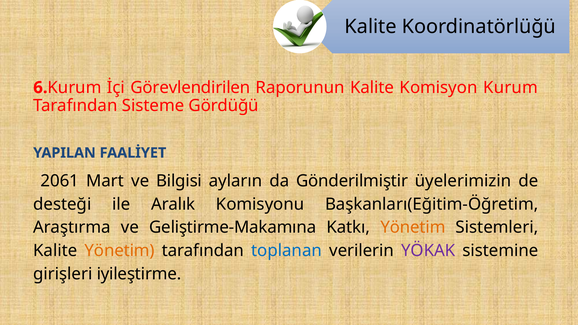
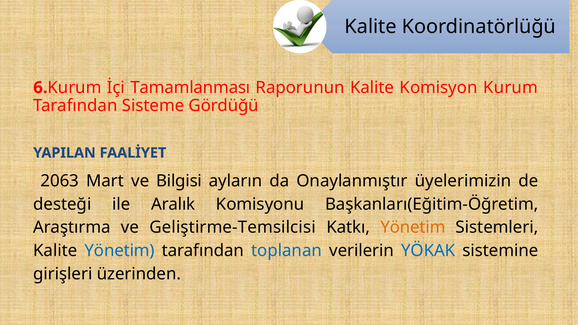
Görevlendirilen: Görevlendirilen -> Tamamlanması
2061: 2061 -> 2063
Gönderilmiştir: Gönderilmiştir -> Onaylanmıştır
Geliştirme-Makamına: Geliştirme-Makamına -> Geliştirme-Temsilcisi
Yönetim at (120, 251) colour: orange -> blue
YÖKAK colour: purple -> blue
iyileştirme: iyileştirme -> üzerinden
